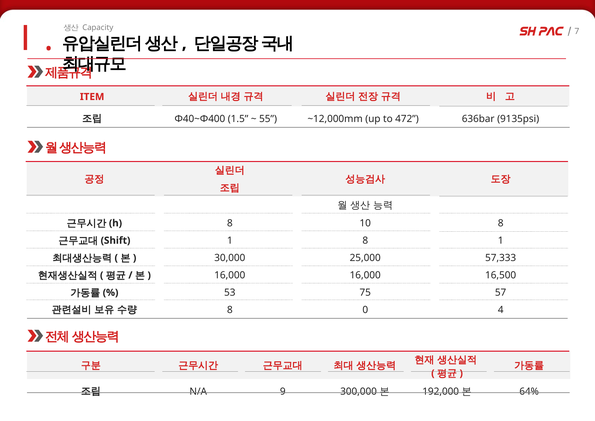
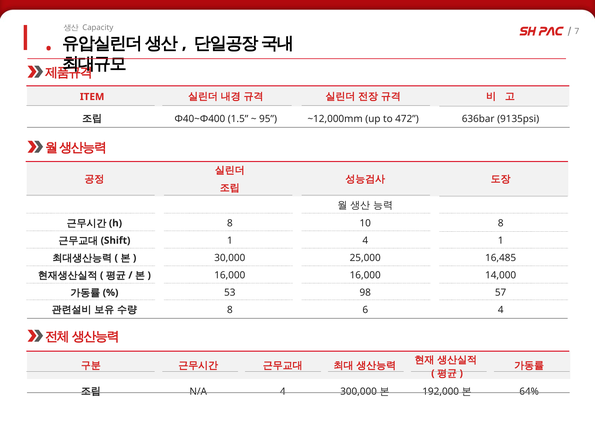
55: 55 -> 95
1 8: 8 -> 4
57,333: 57,333 -> 16,485
16,500: 16,500 -> 14,000
75: 75 -> 98
0: 0 -> 6
N/A 9: 9 -> 4
